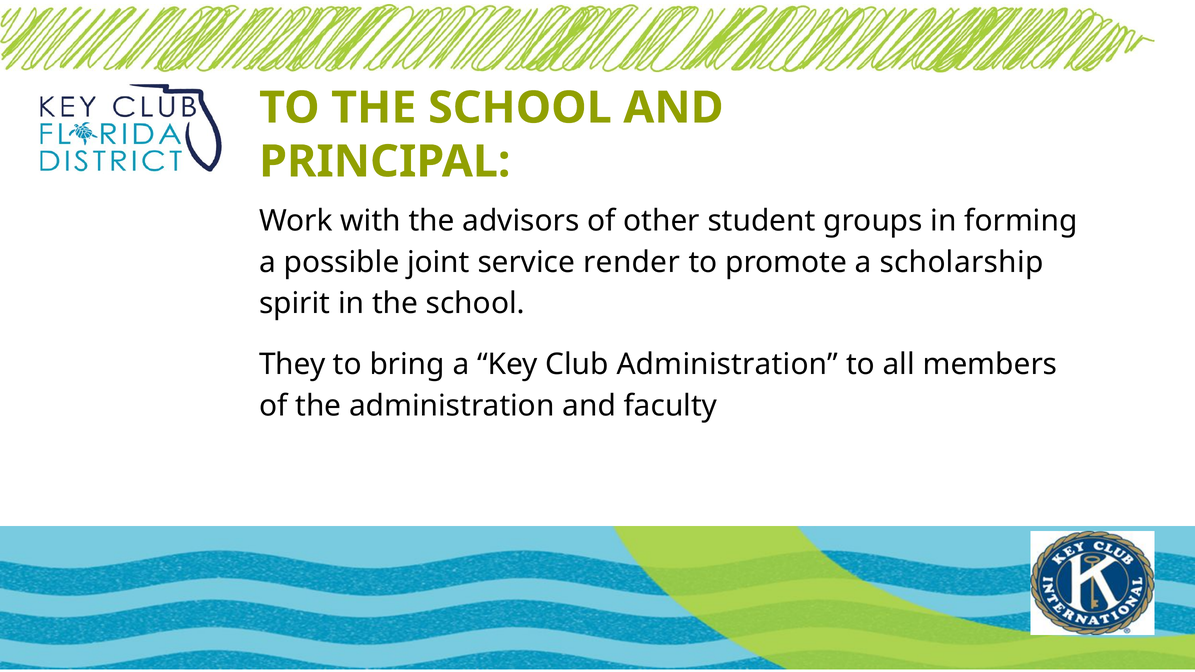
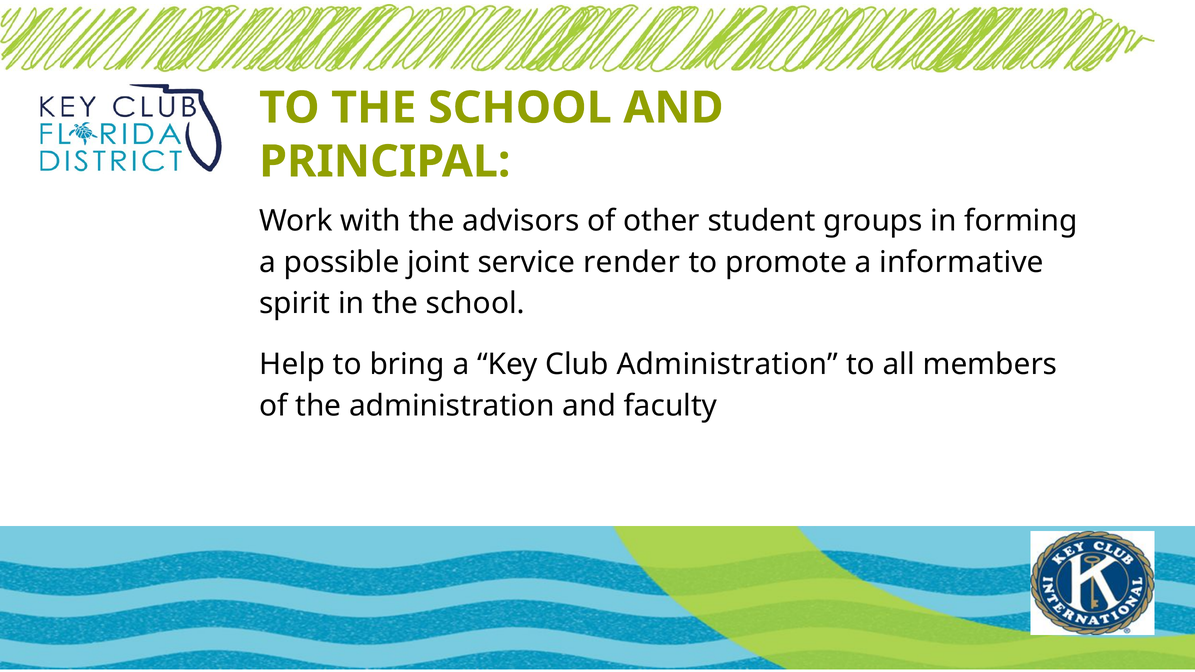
scholarship: scholarship -> informative
They: They -> Help
